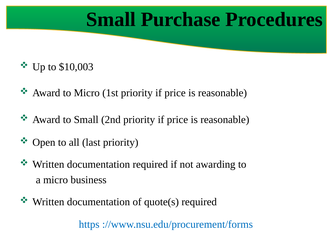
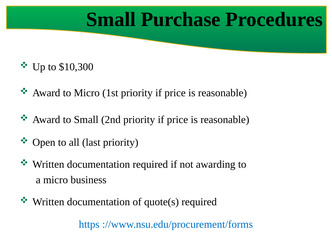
$10,003: $10,003 -> $10,300
